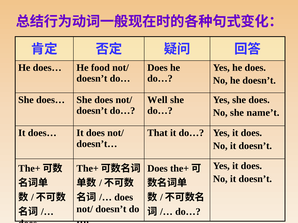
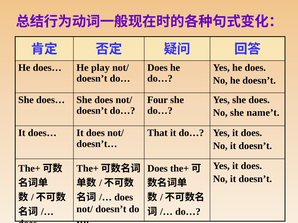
food: food -> play
Well: Well -> Four
